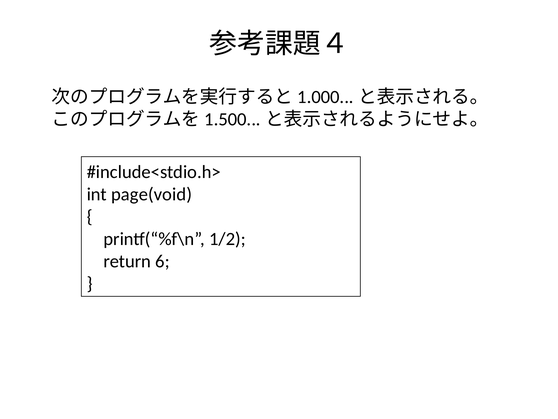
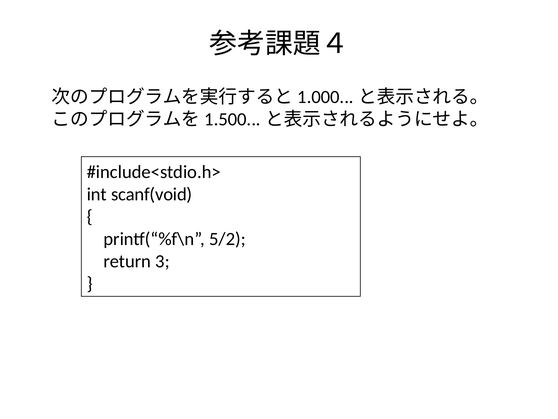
page(void: page(void -> scanf(void
1/2: 1/2 -> 5/2
6: 6 -> 3
